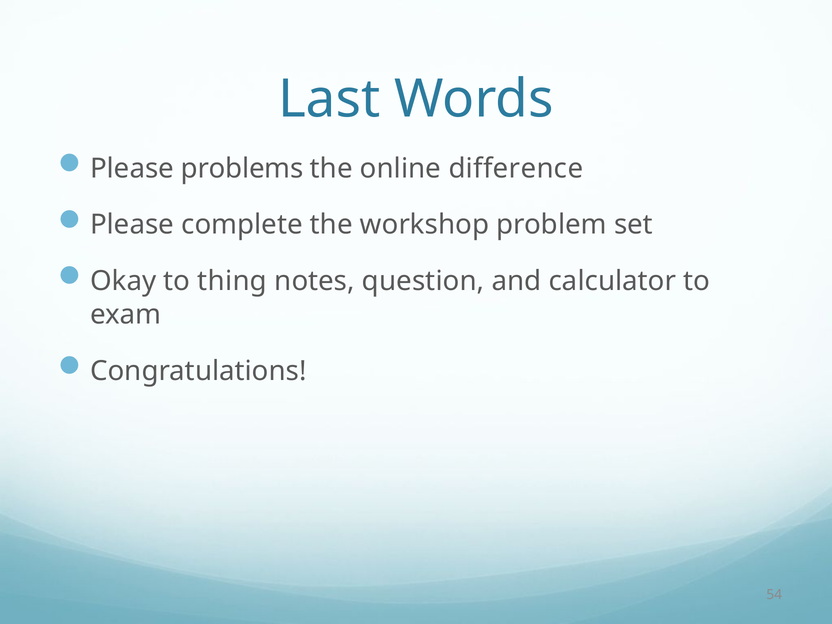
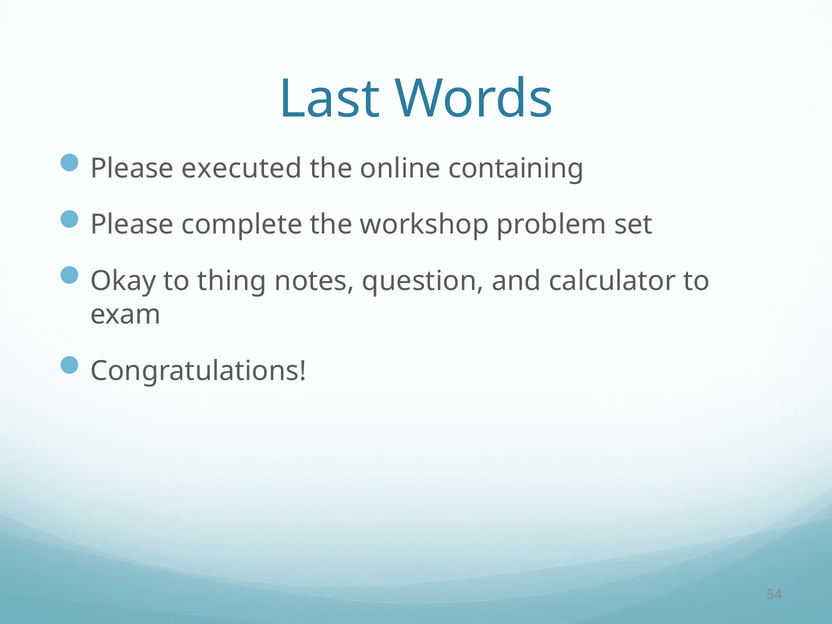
problems: problems -> executed
difference: difference -> containing
